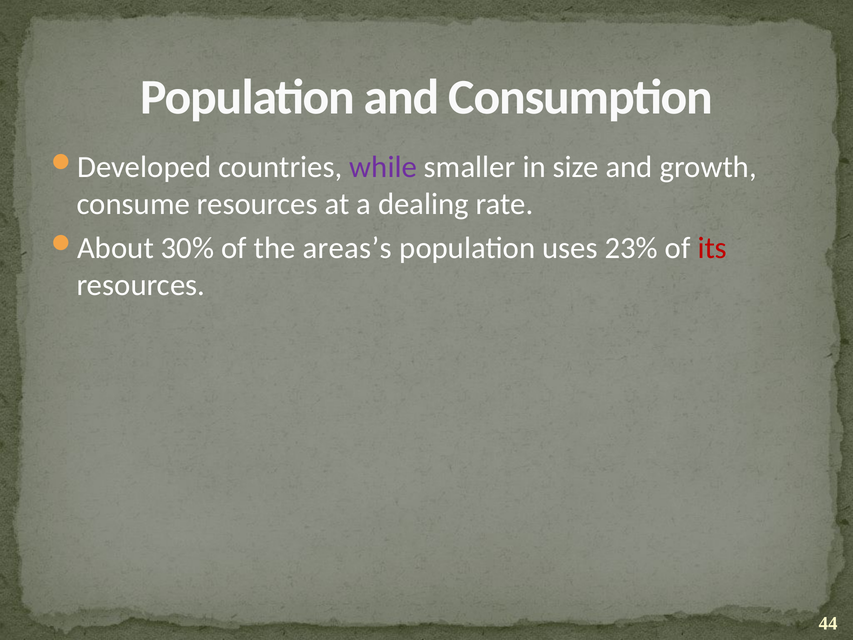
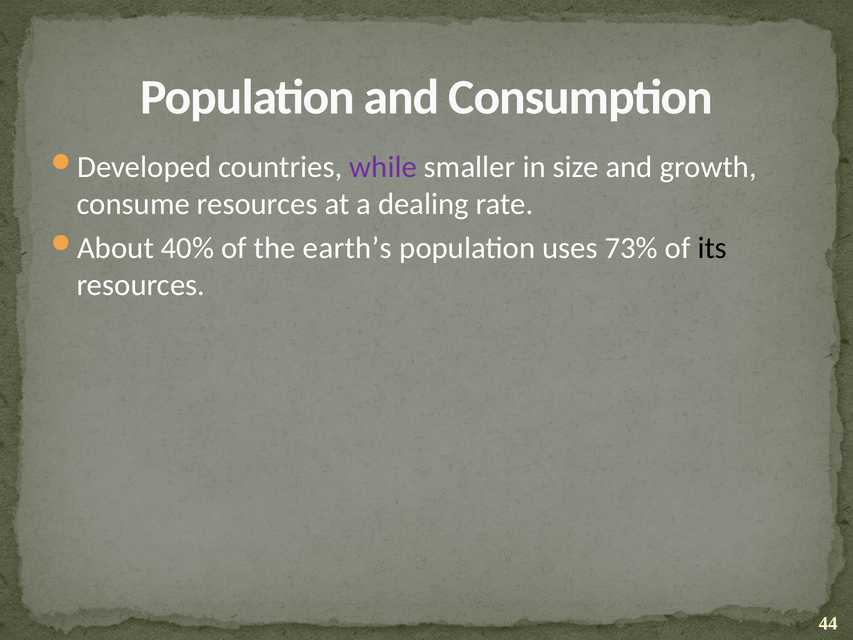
30%: 30% -> 40%
areas’s: areas’s -> earth’s
23%: 23% -> 73%
its colour: red -> black
